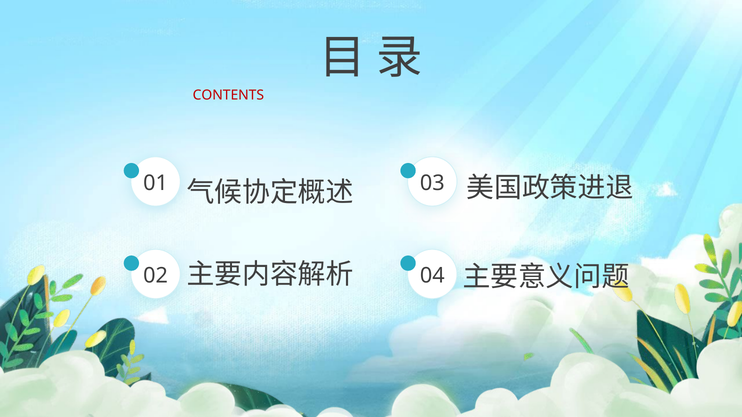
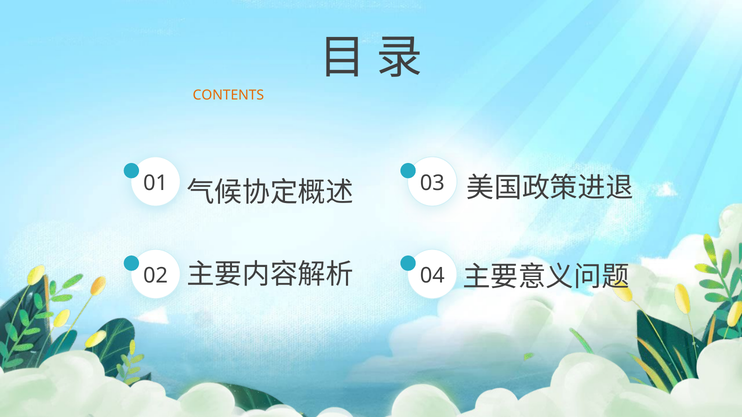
CONTENTS colour: red -> orange
